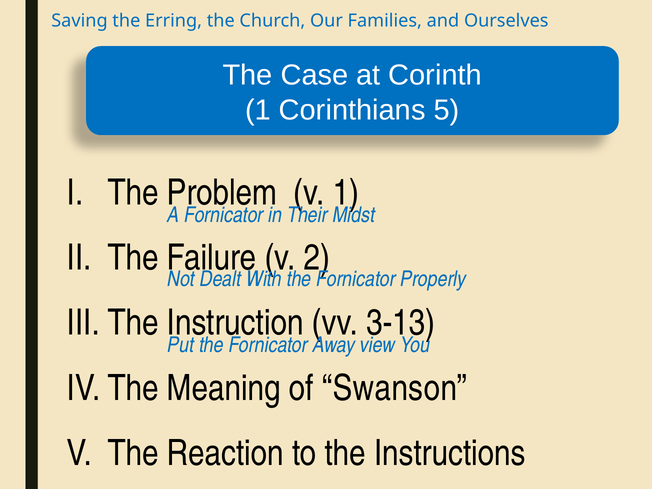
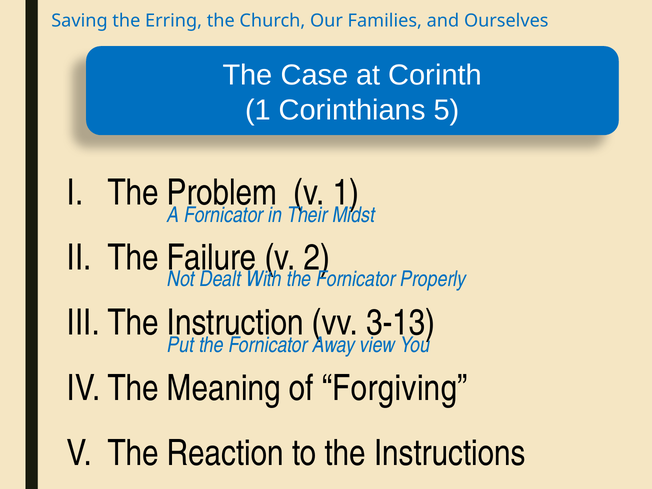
Swanson: Swanson -> Forgiving
